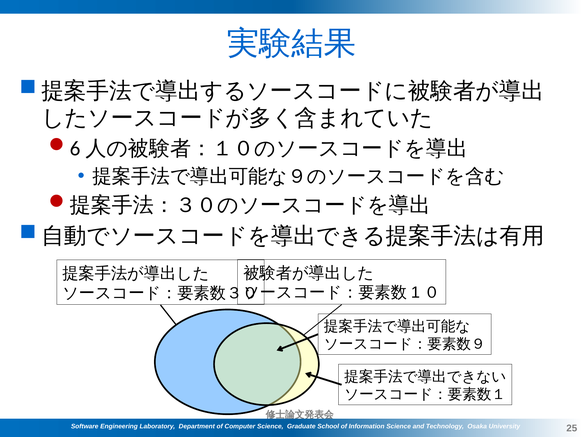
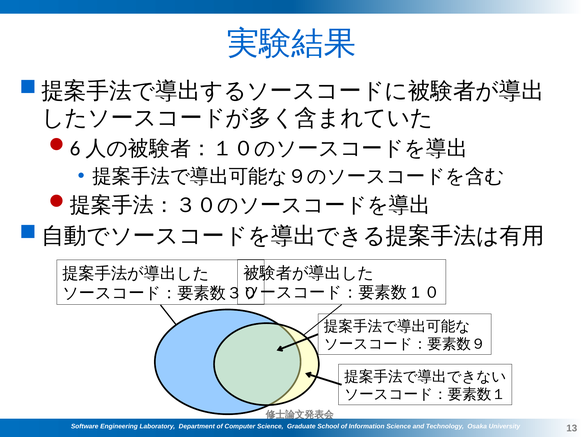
25: 25 -> 13
